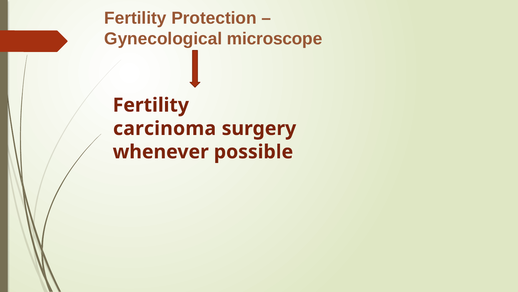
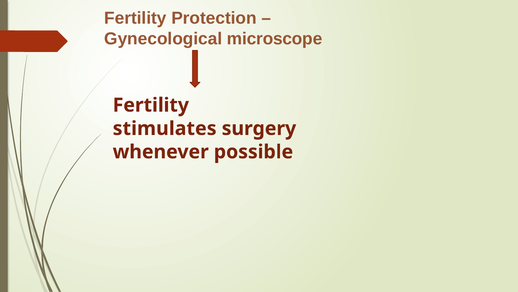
carcinoma: carcinoma -> stimulates
